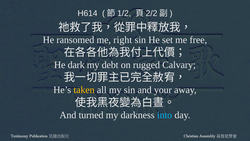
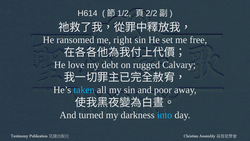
dark: dark -> love
taken colour: yellow -> light blue
your: your -> poor
